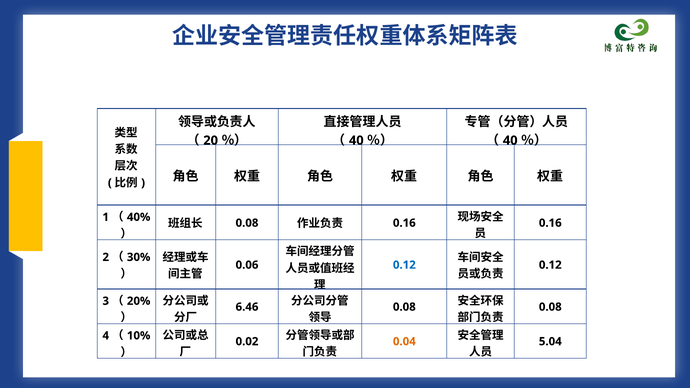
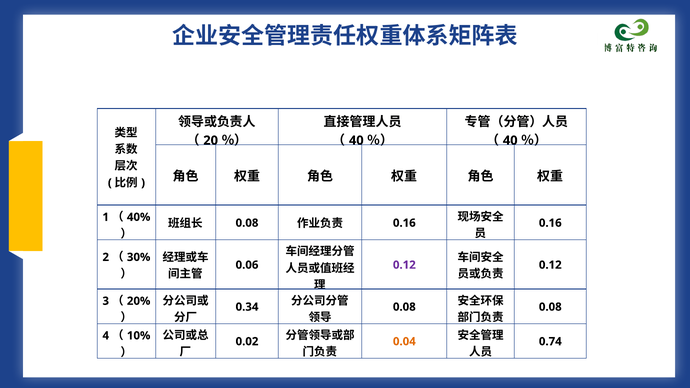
0.12 at (404, 265) colour: blue -> purple
6.46: 6.46 -> 0.34
5.04: 5.04 -> 0.74
